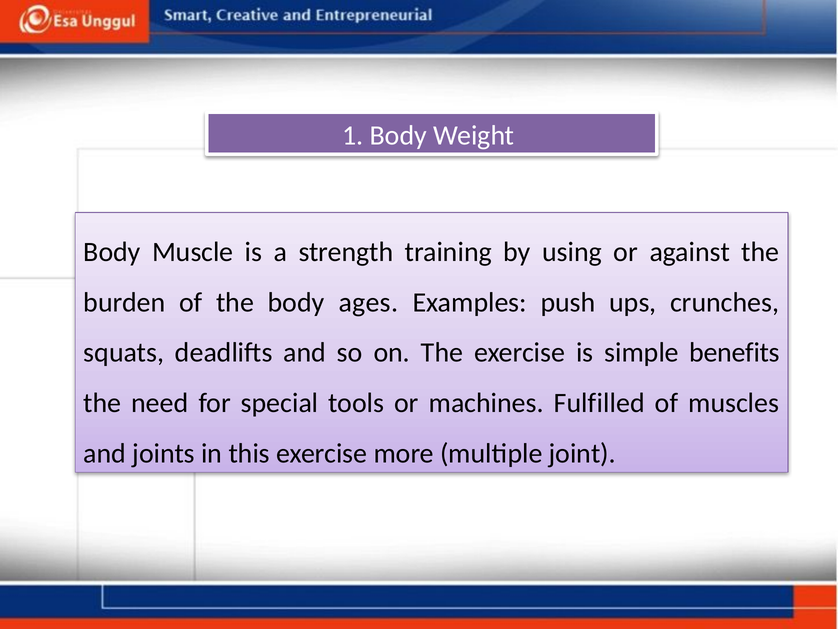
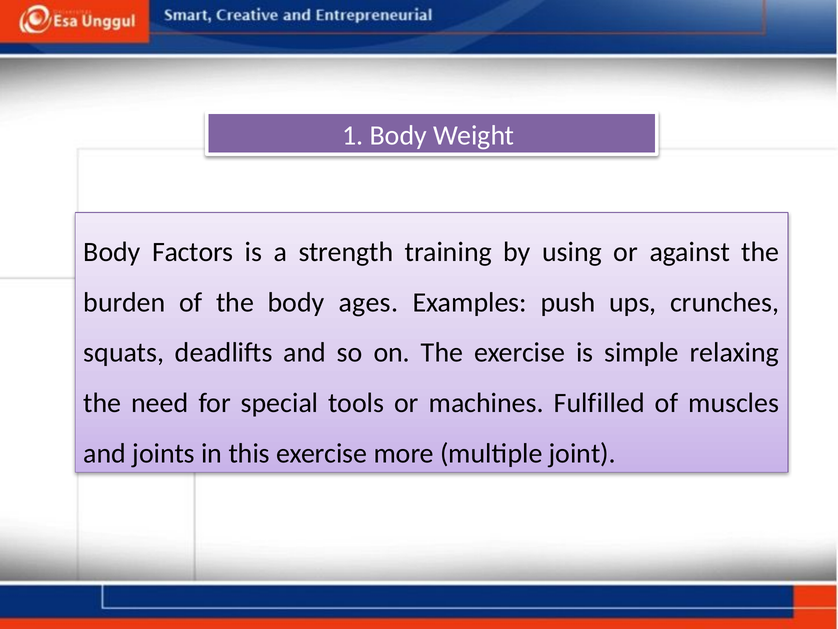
Muscle: Muscle -> Factors
benefits: benefits -> relaxing
